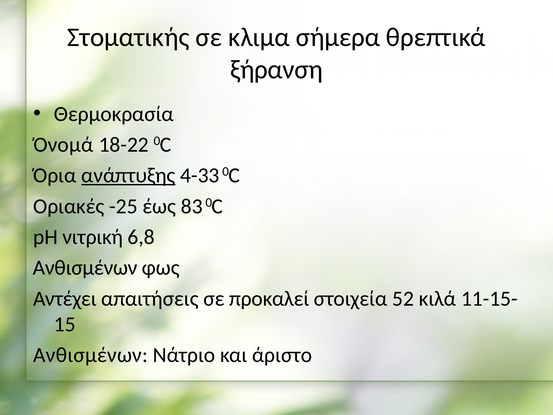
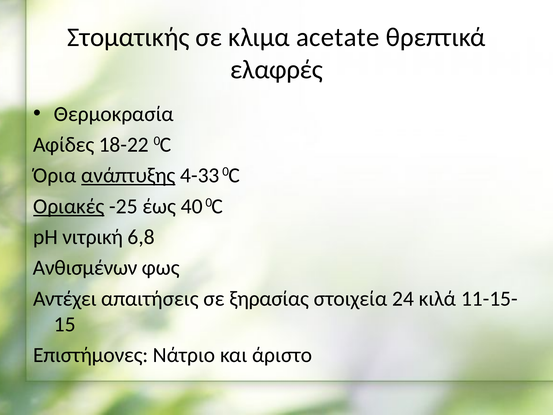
σήμερα: σήμερα -> acetate
ξήρανση: ξήρανση -> ελαφρές
Όνομά: Όνομά -> Αφίδες
Οριακές underline: none -> present
83: 83 -> 40
προκαλεί: προκαλεί -> ξηρασίας
52: 52 -> 24
Ανθισμένων at (91, 355): Ανθισμένων -> Επιστήμονες
